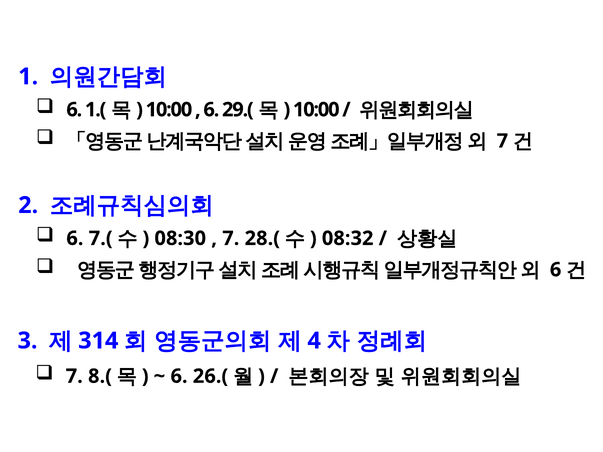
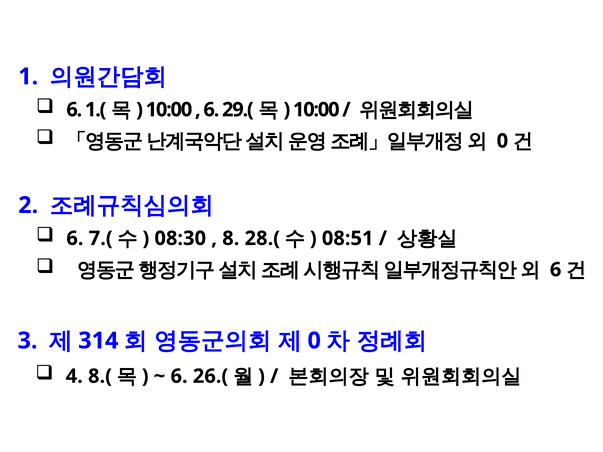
7 at (502, 141): 7 -> 0
7 at (231, 239): 7 -> 8
08:32: 08:32 -> 08:51
4 at (314, 341): 4 -> 0
7 at (74, 376): 7 -> 4
